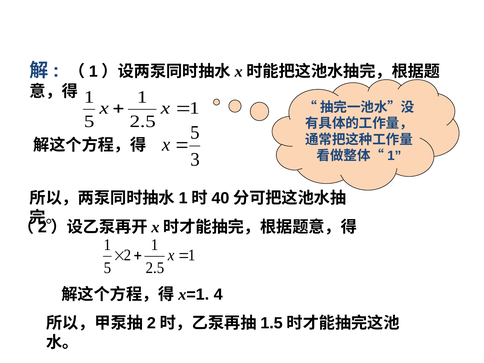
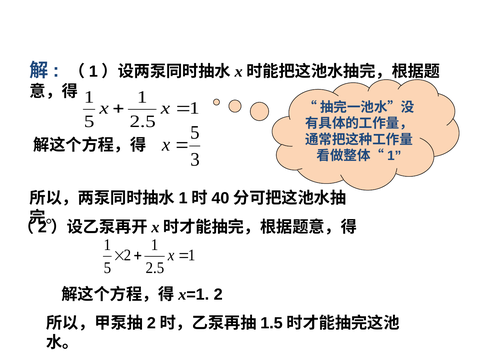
4 at (218, 294): 4 -> 2
